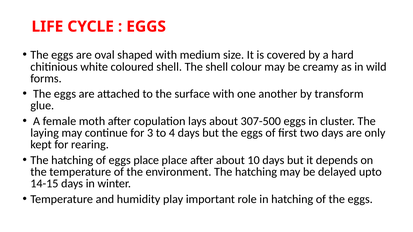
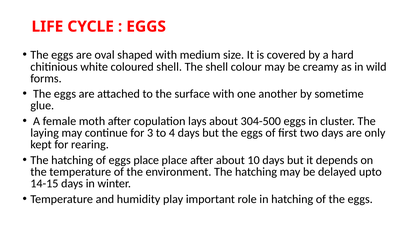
transform: transform -> sometime
307-500: 307-500 -> 304-500
